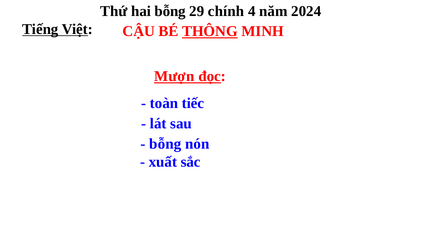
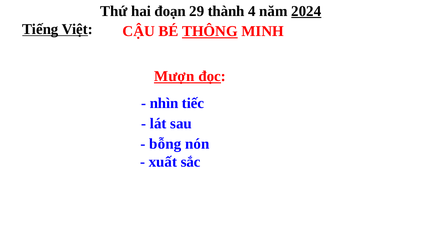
hai bỗng: bỗng -> đoạn
chính: chính -> thành
2024 underline: none -> present
toàn: toàn -> nhìn
